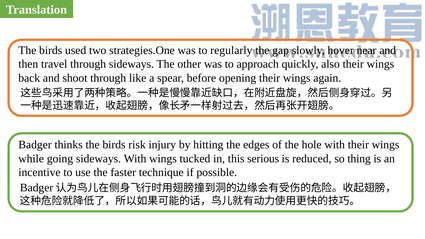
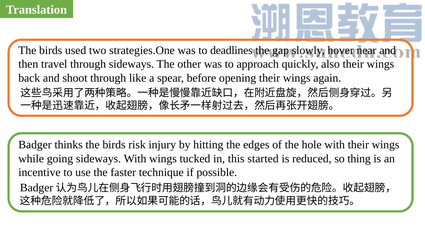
regularly: regularly -> deadlines
serious: serious -> started
